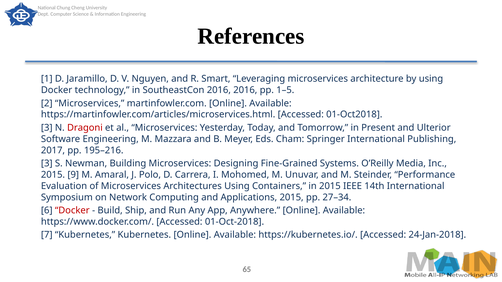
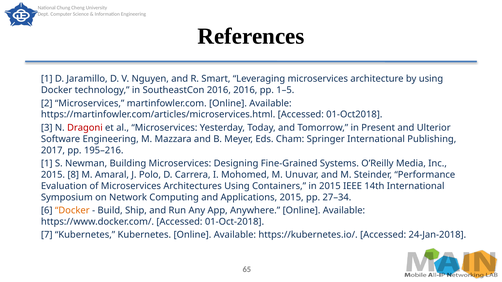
3 at (47, 164): 3 -> 1
9: 9 -> 8
Docker at (72, 211) colour: red -> orange
